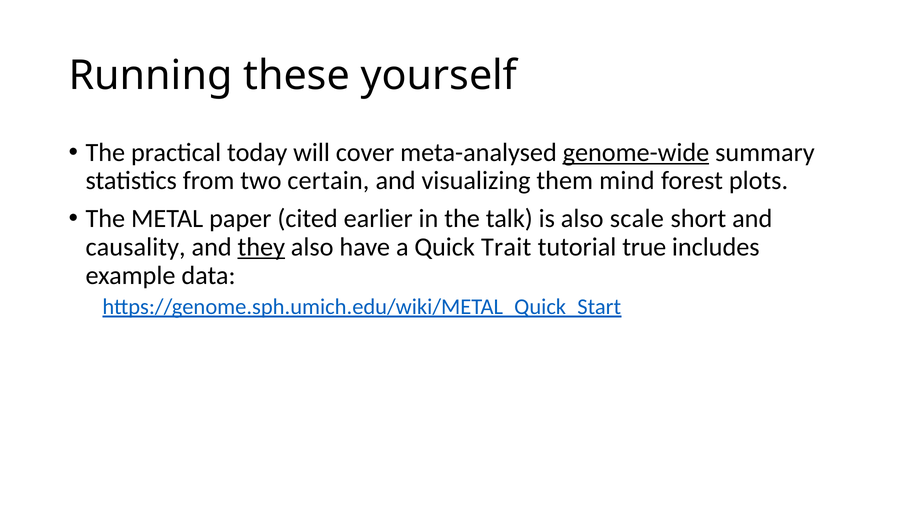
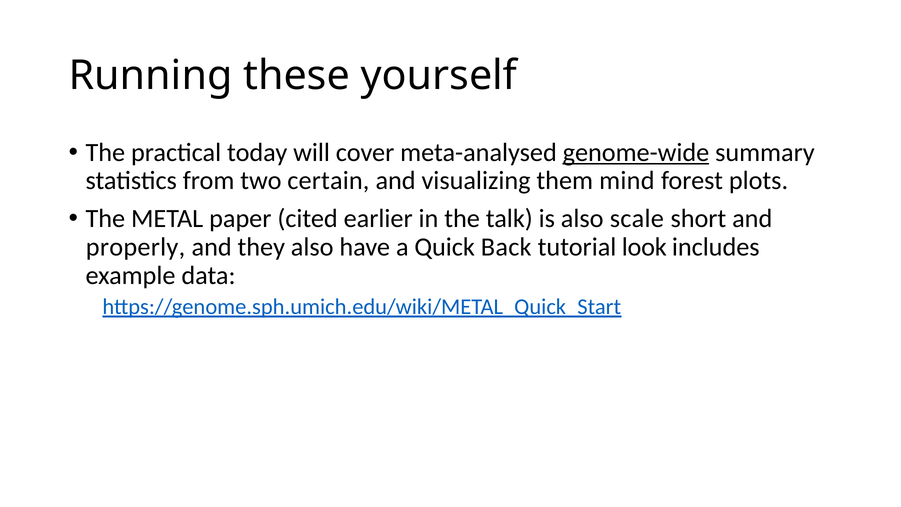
causality: causality -> properly
they underline: present -> none
Trait: Trait -> Back
true: true -> look
